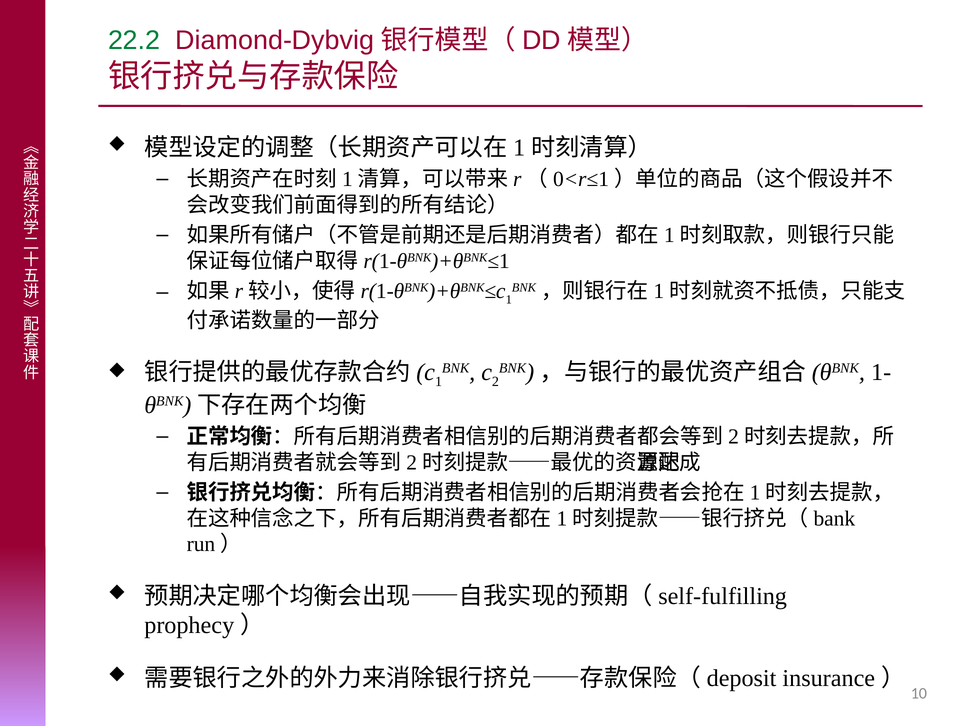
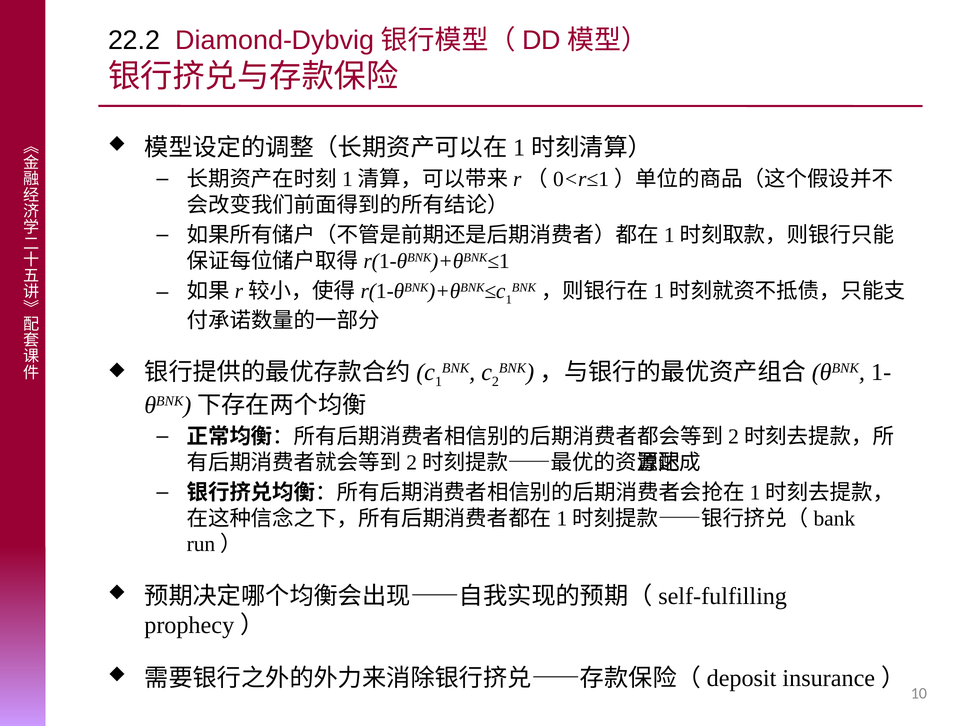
22.2 colour: green -> black
